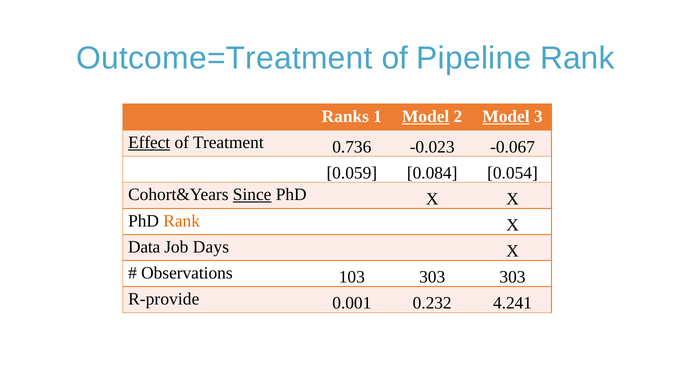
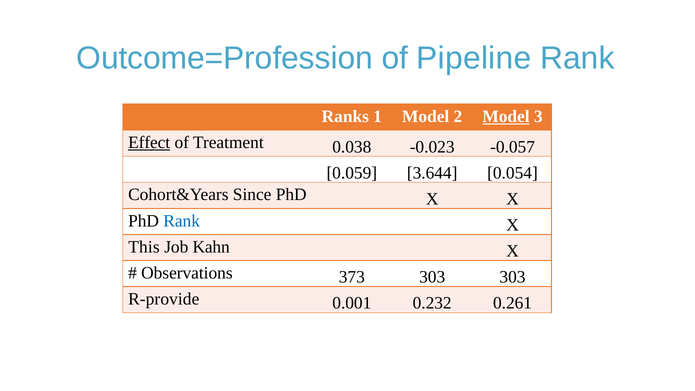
Outcome=Treatment: Outcome=Treatment -> Outcome=Profession
Model at (426, 116) underline: present -> none
0.736: 0.736 -> 0.038
-0.067: -0.067 -> -0.057
0.084: 0.084 -> 3.644
Since underline: present -> none
Rank at (182, 221) colour: orange -> blue
Data: Data -> This
Days: Days -> Kahn
103: 103 -> 373
4.241: 4.241 -> 0.261
